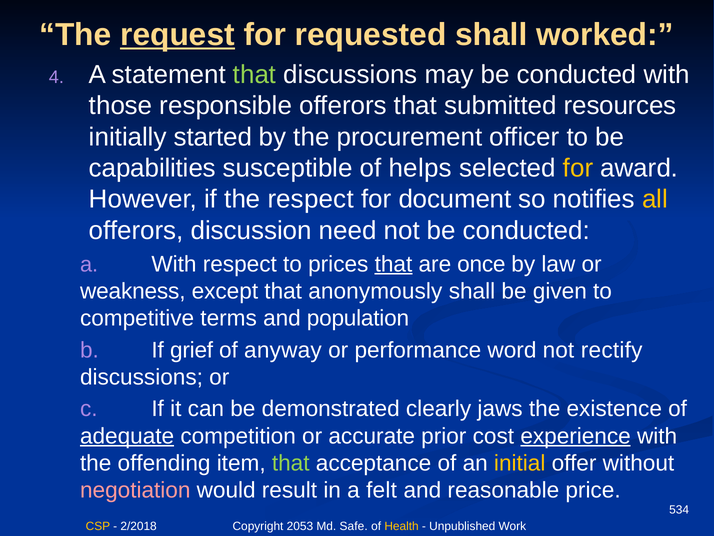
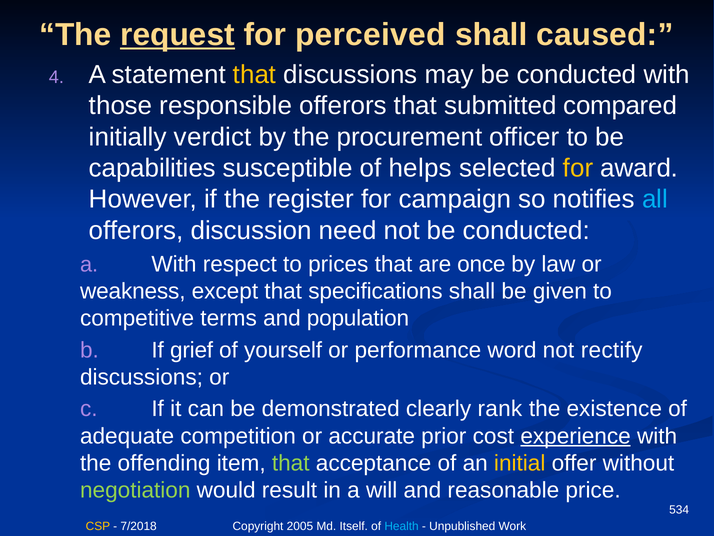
requested: requested -> perceived
worked: worked -> caused
that at (255, 75) colour: light green -> yellow
resources: resources -> compared
started: started -> verdict
the respect: respect -> register
document: document -> campaign
all colour: yellow -> light blue
that at (393, 264) underline: present -> none
anonymously: anonymously -> specifications
anyway: anyway -> yourself
jaws: jaws -> rank
adequate underline: present -> none
negotiation colour: pink -> light green
felt: felt -> will
2/2018: 2/2018 -> 7/2018
2053: 2053 -> 2005
Safe: Safe -> Itself
Health colour: yellow -> light blue
